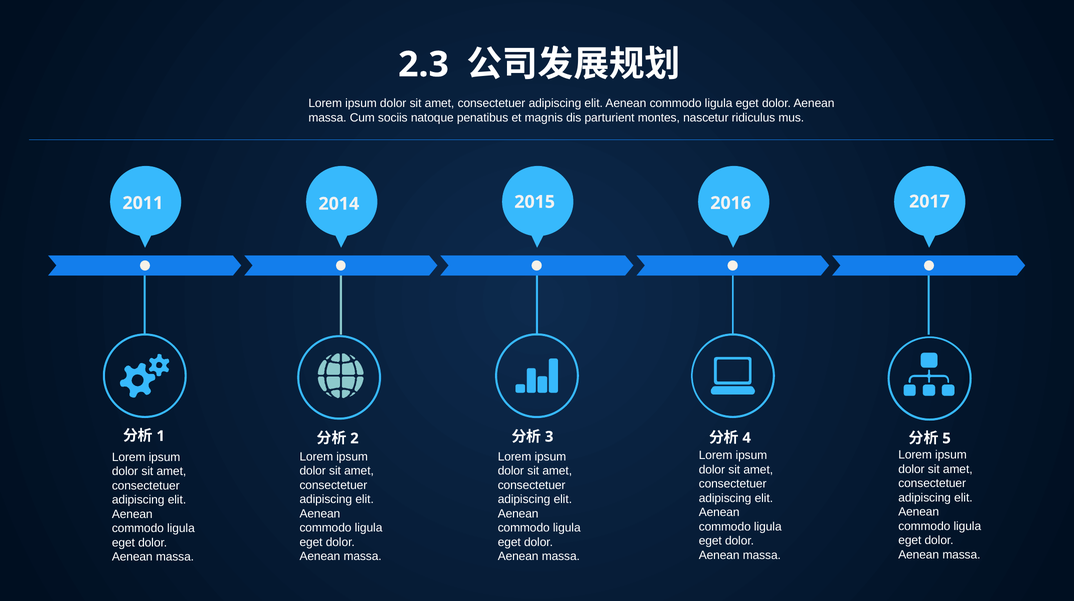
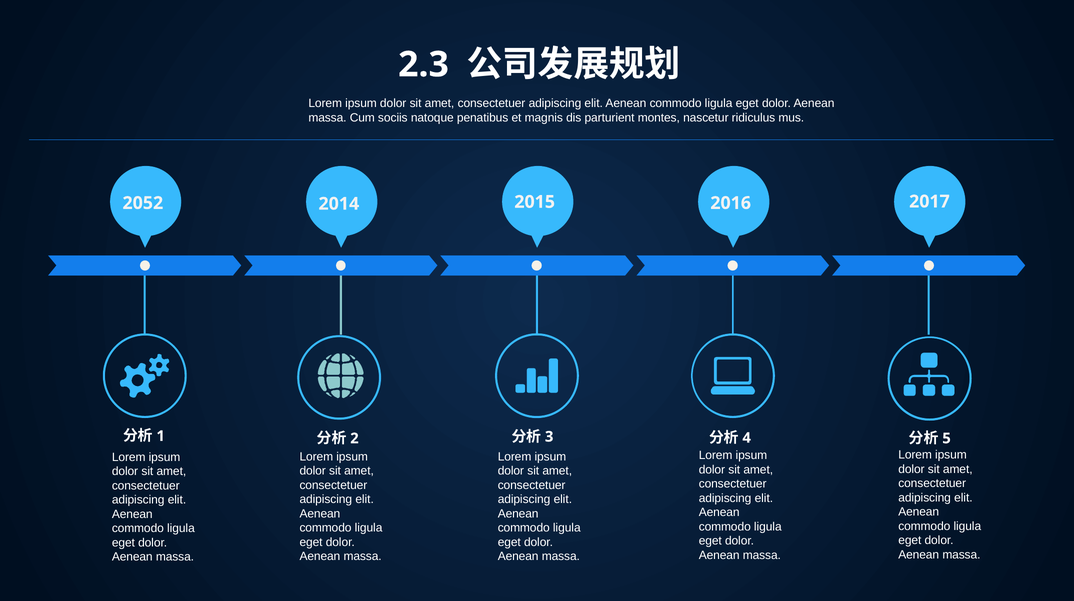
2011: 2011 -> 2052
